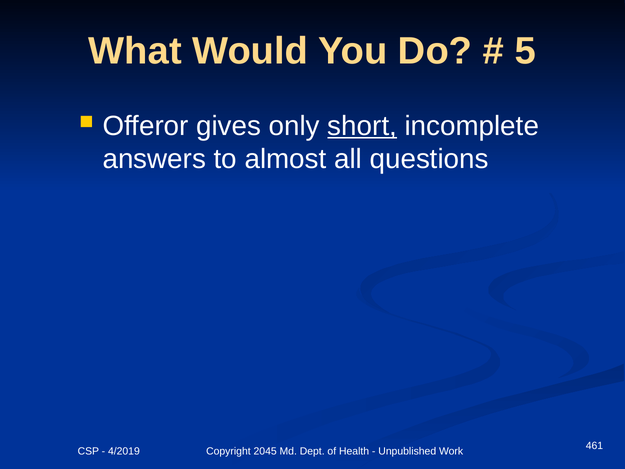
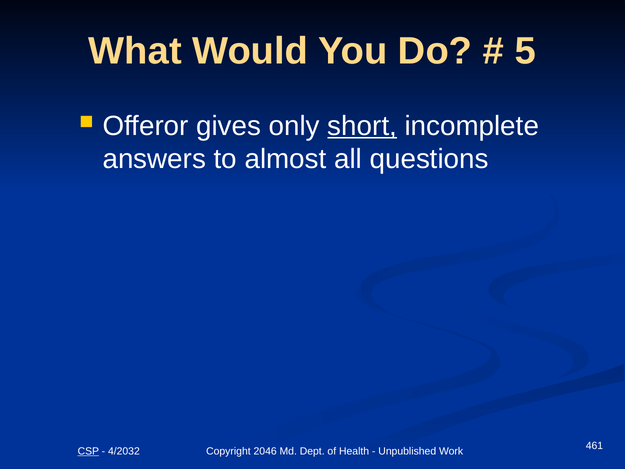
CSP underline: none -> present
4/2019: 4/2019 -> 4/2032
2045: 2045 -> 2046
